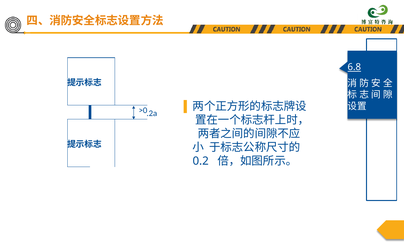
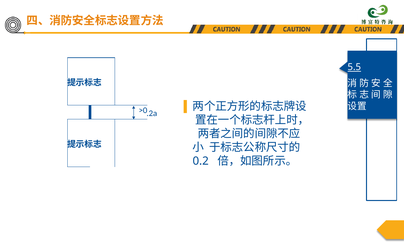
6.8: 6.8 -> 5.5
